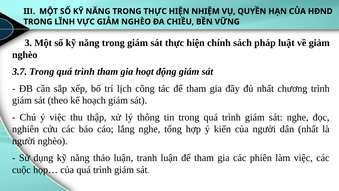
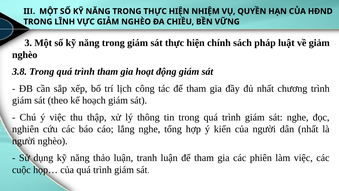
3.7: 3.7 -> 3.8
